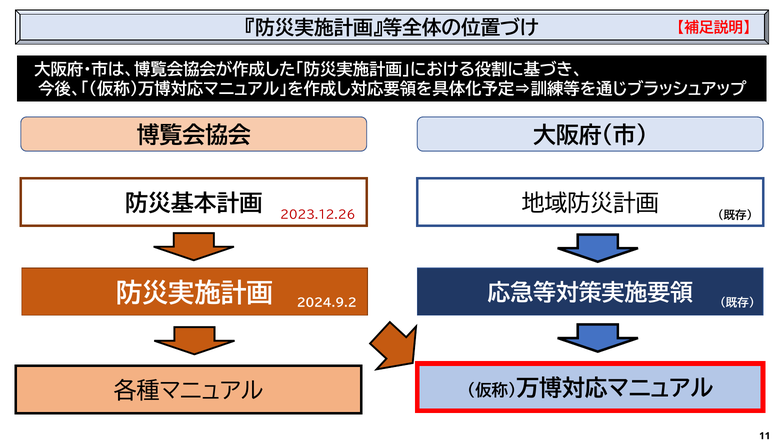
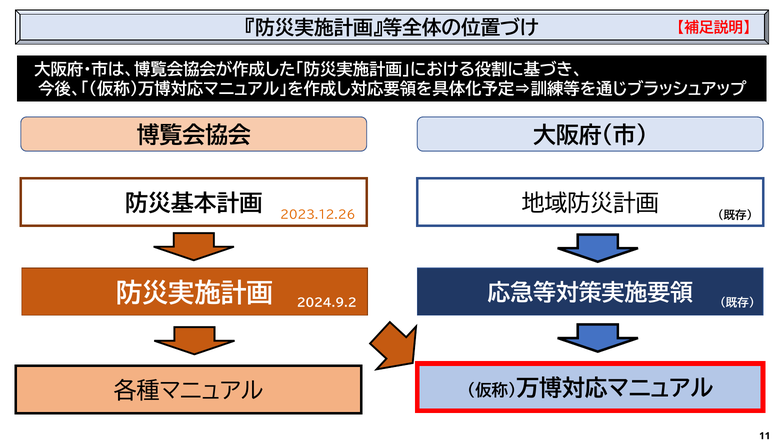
2023.12.26 colour: red -> orange
